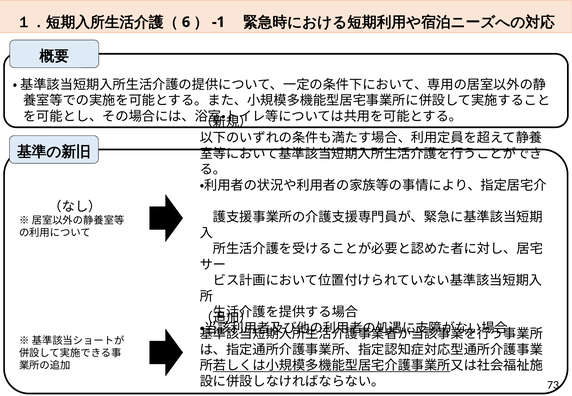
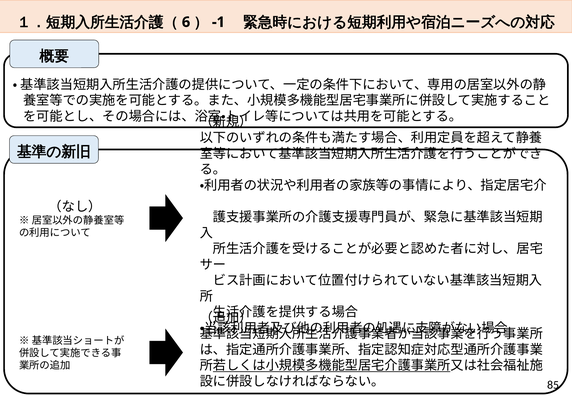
73: 73 -> 85
